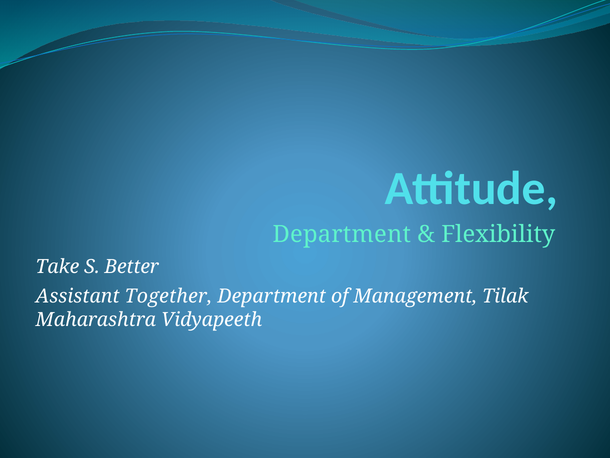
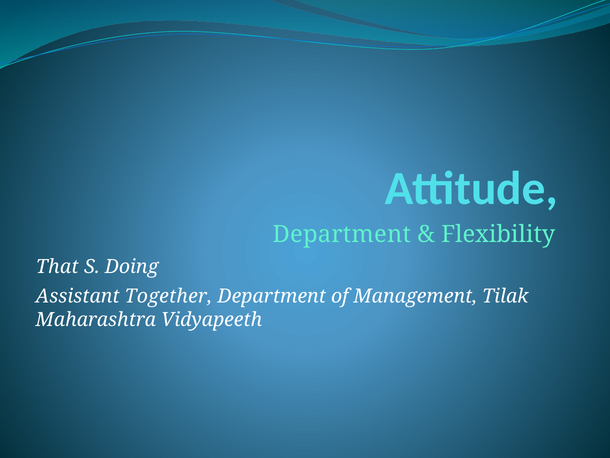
Take: Take -> That
Better: Better -> Doing
